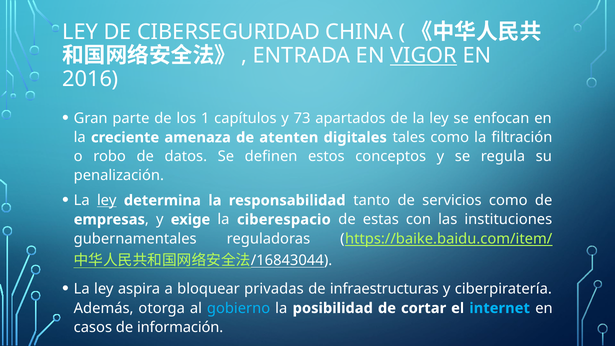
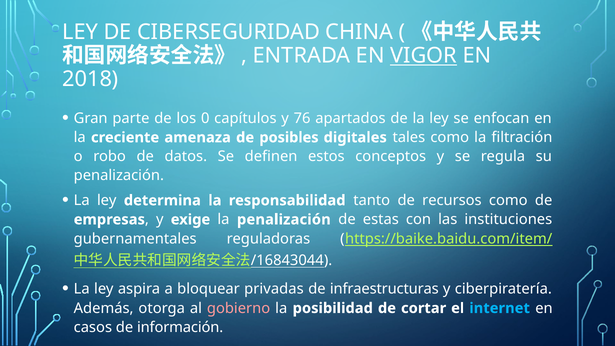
2016: 2016 -> 2018
1: 1 -> 0
73: 73 -> 76
atenten: atenten -> posibles
ley at (107, 200) underline: present -> none
servicios: servicios -> recursos
la ciberespacio: ciberespacio -> penalización
gobierno colour: light blue -> pink
